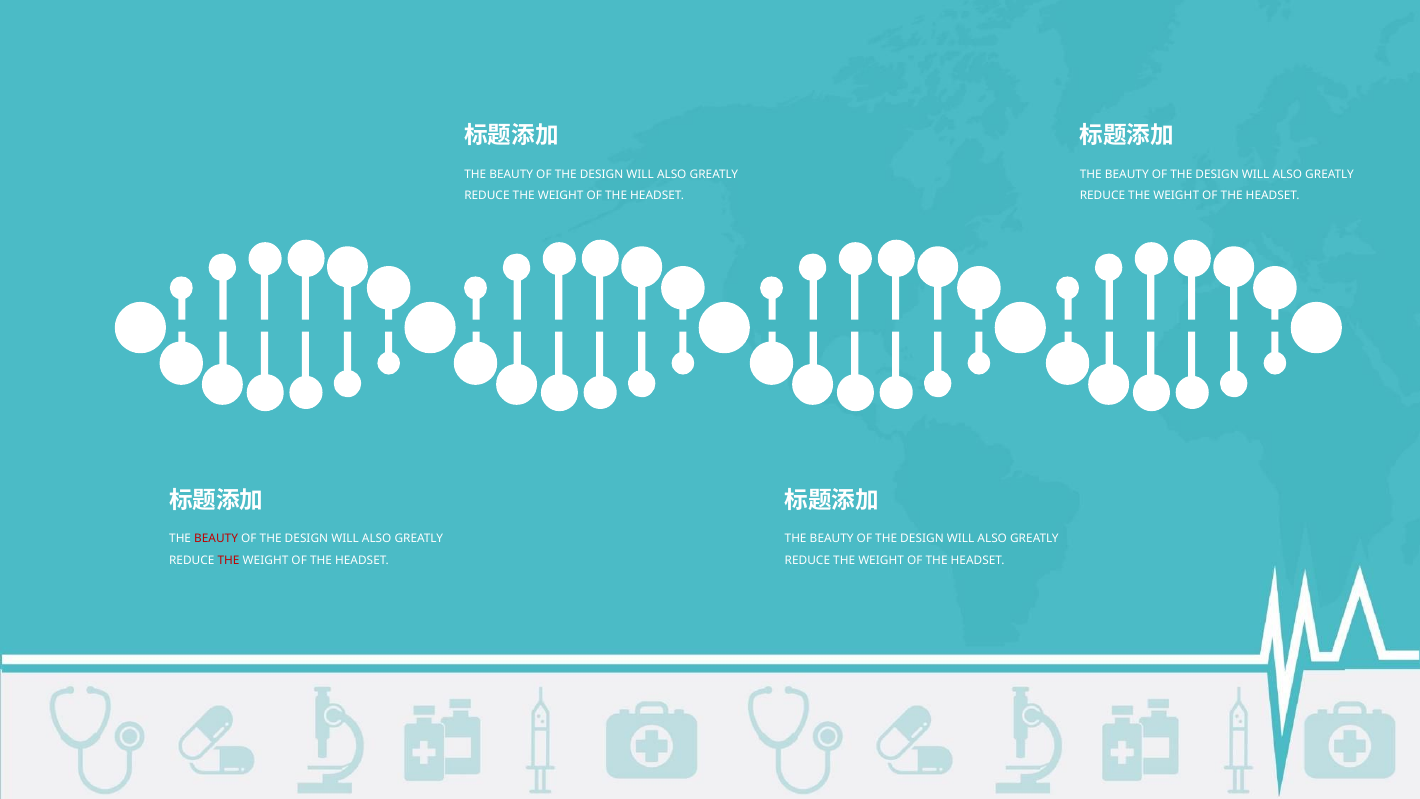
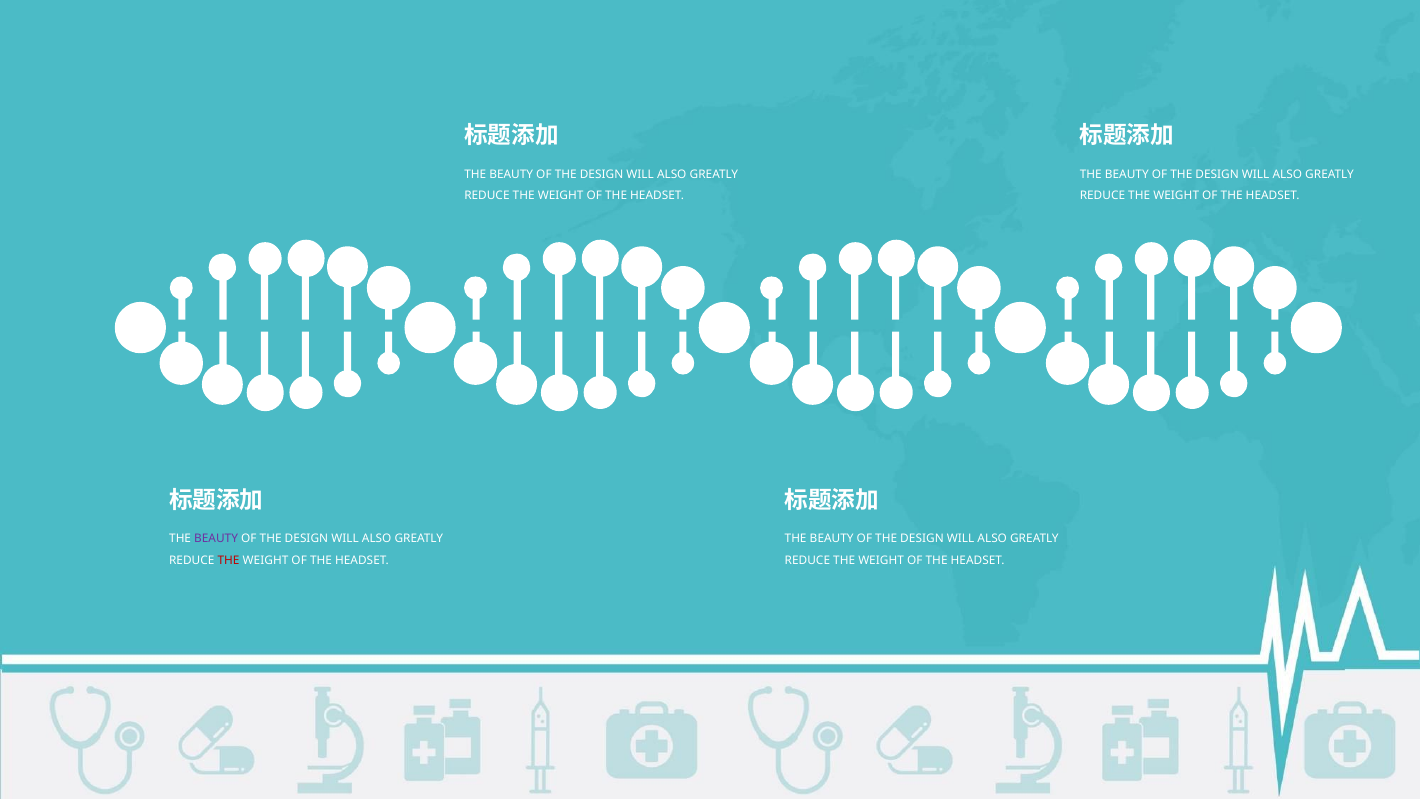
BEAUTY at (216, 539) colour: red -> purple
